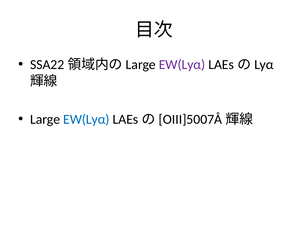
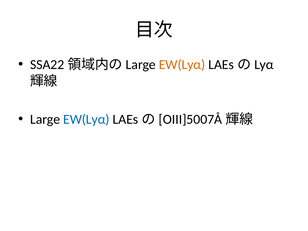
EW(Lyα at (182, 65) colour: purple -> orange
